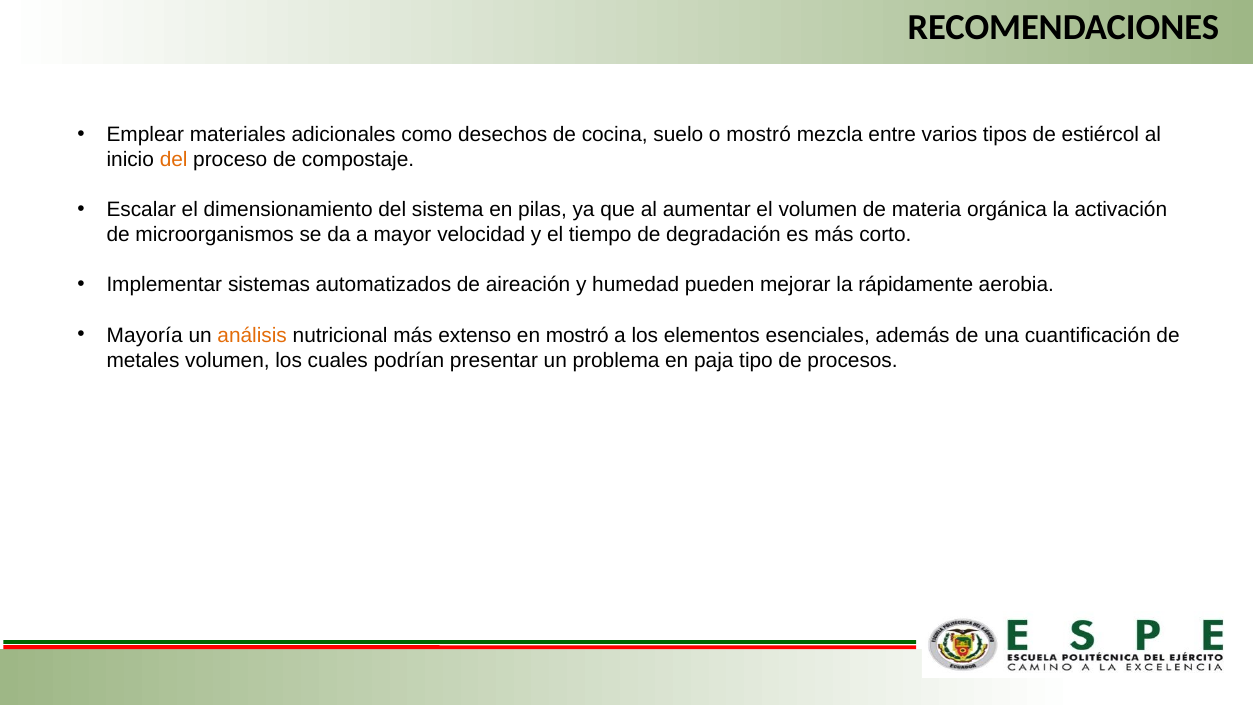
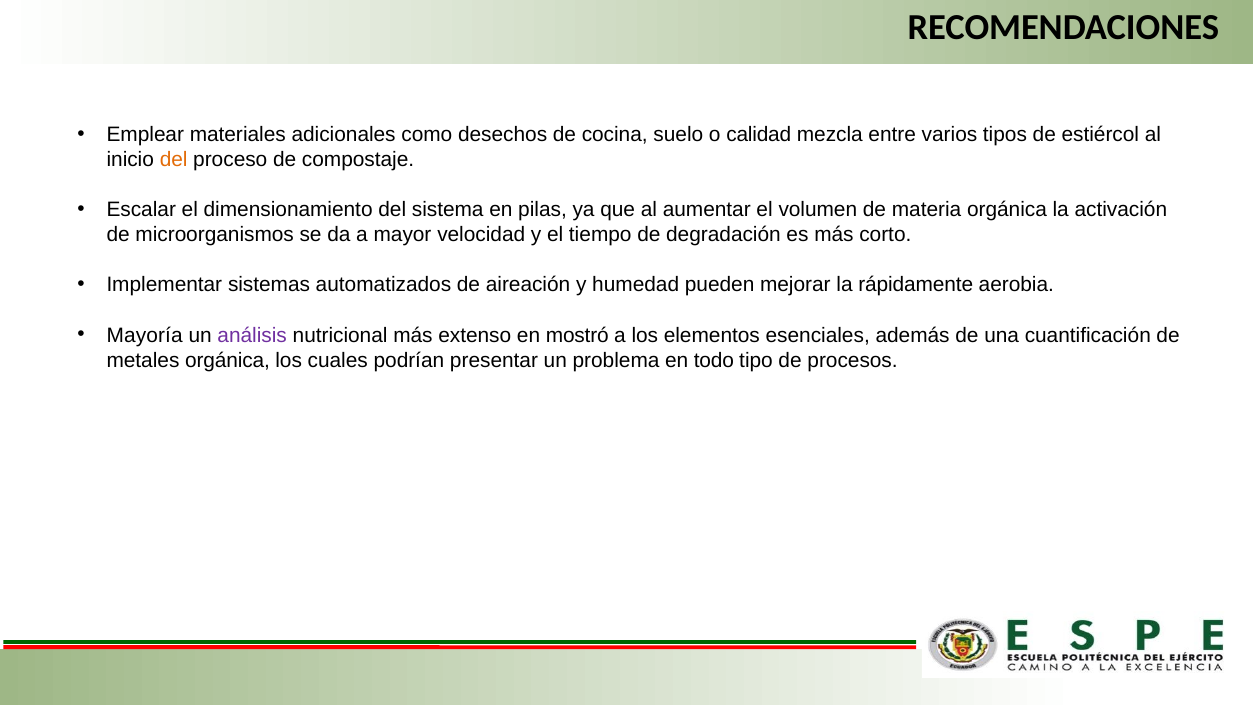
o mostró: mostró -> calidad
análisis colour: orange -> purple
metales volumen: volumen -> orgánica
paja: paja -> todo
